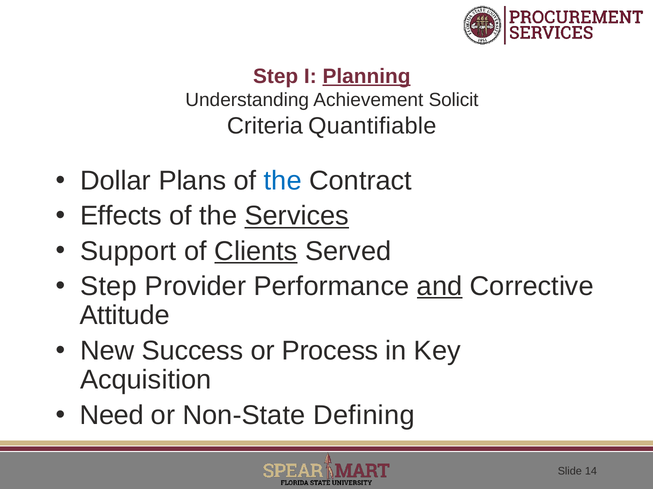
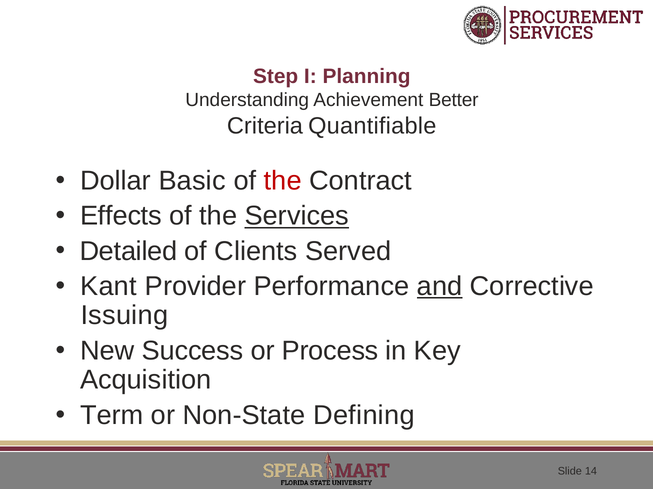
Planning underline: present -> none
Solicit: Solicit -> Better
Plans: Plans -> Basic
the at (283, 181) colour: blue -> red
Support: Support -> Detailed
Clients underline: present -> none
Step at (109, 287): Step -> Kant
Attitude: Attitude -> Issuing
Need: Need -> Term
